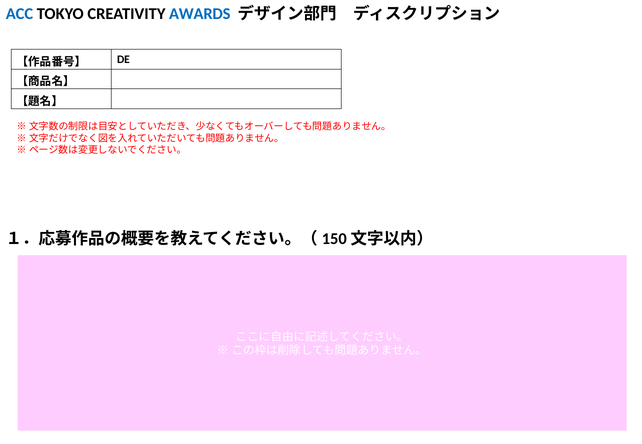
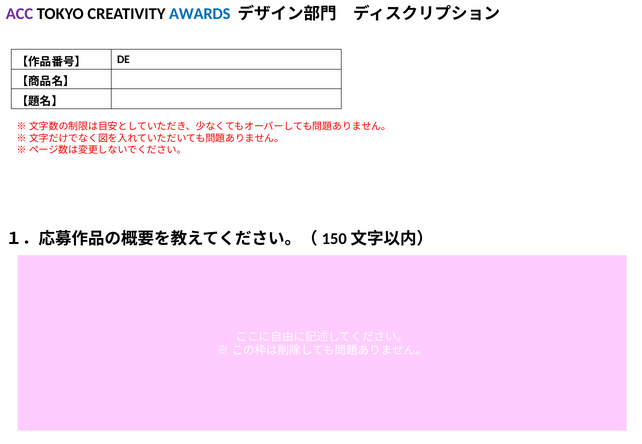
ACC colour: blue -> purple
